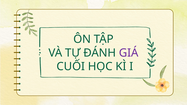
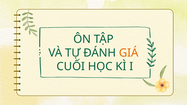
GIÁ colour: purple -> orange
